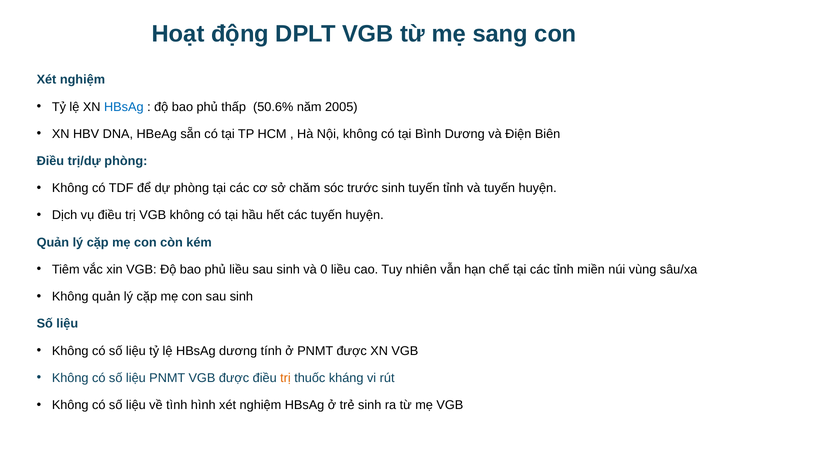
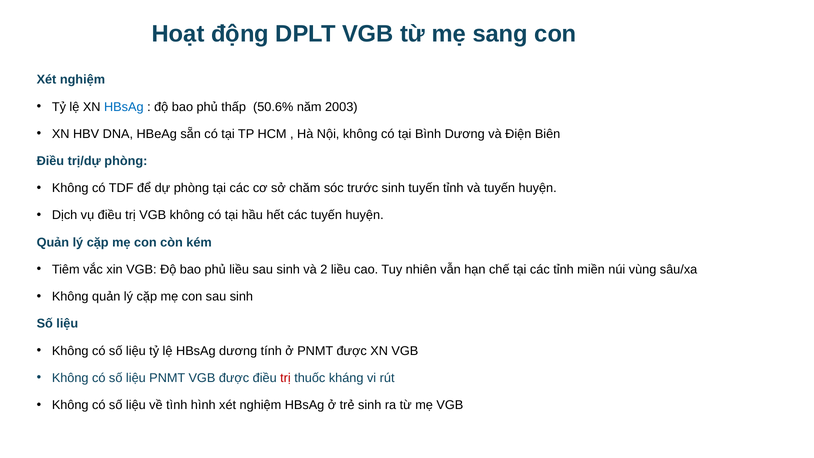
2005: 2005 -> 2003
0: 0 -> 2
trị at (285, 378) colour: orange -> red
